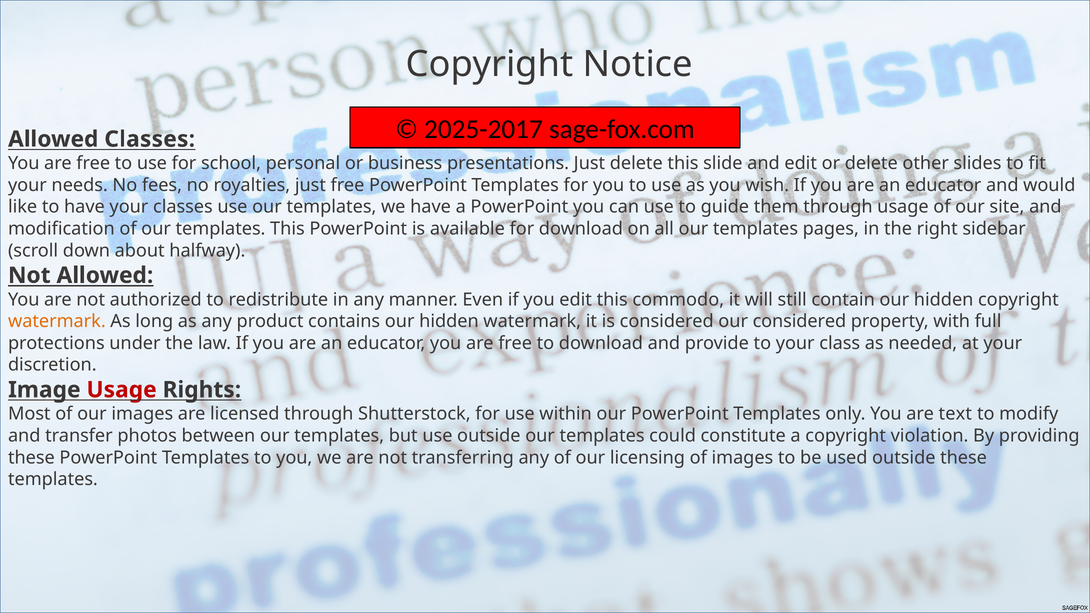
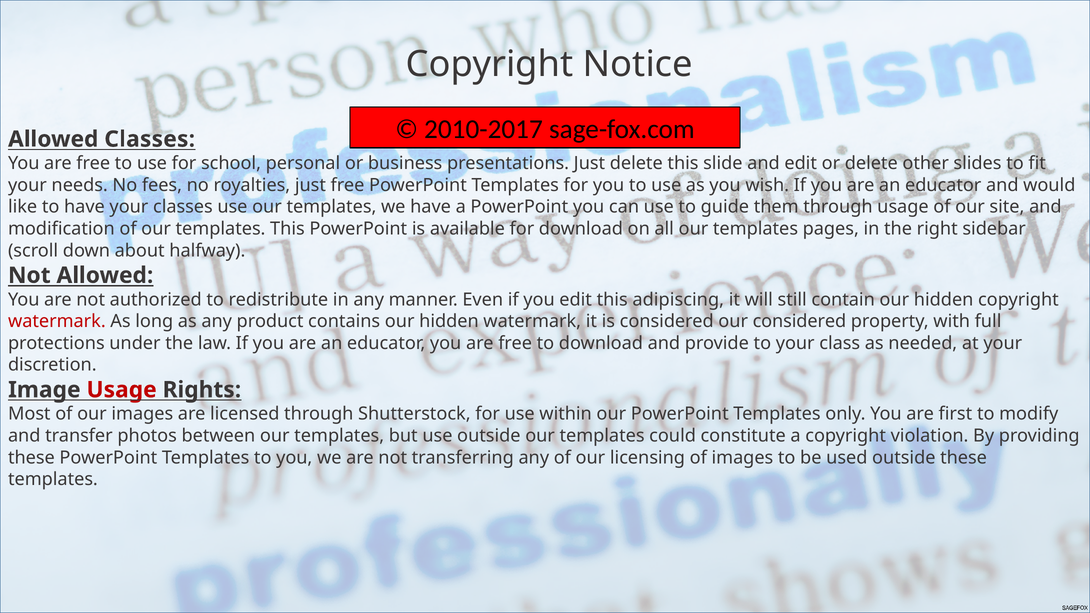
2025-2017: 2025-2017 -> 2010-2017
commodo: commodo -> adipiscing
watermark at (57, 321) colour: orange -> red
text: text -> first
